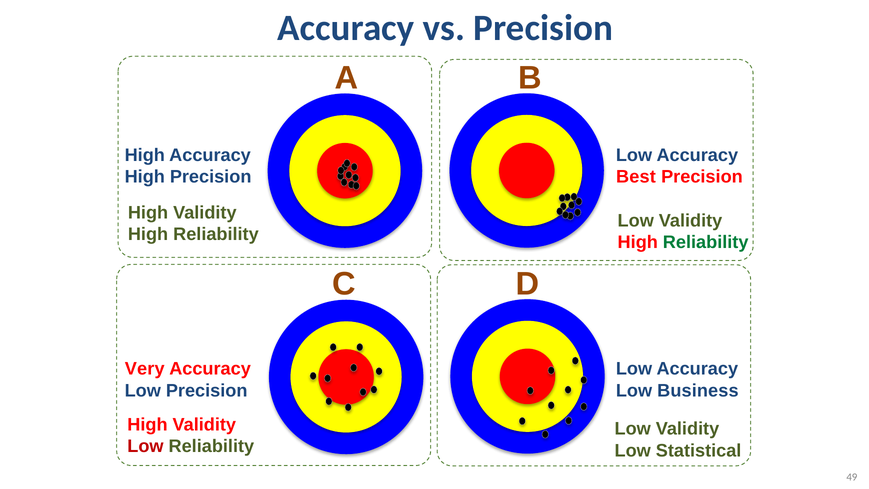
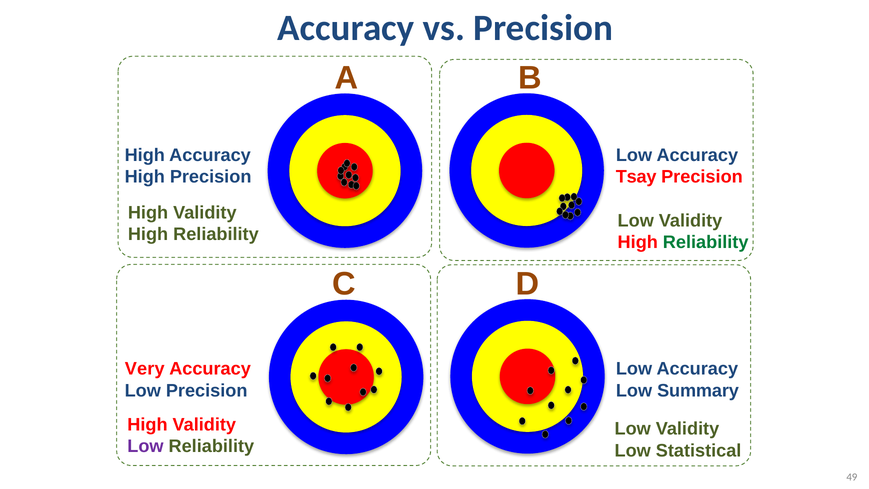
Best: Best -> Tsay
Business: Business -> Summary
Low at (145, 446) colour: red -> purple
